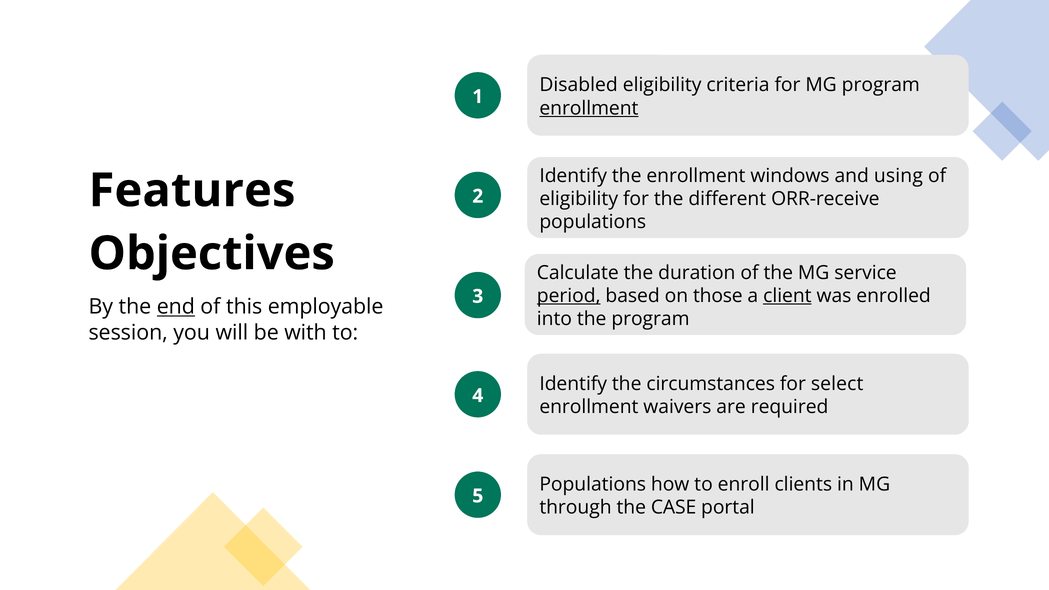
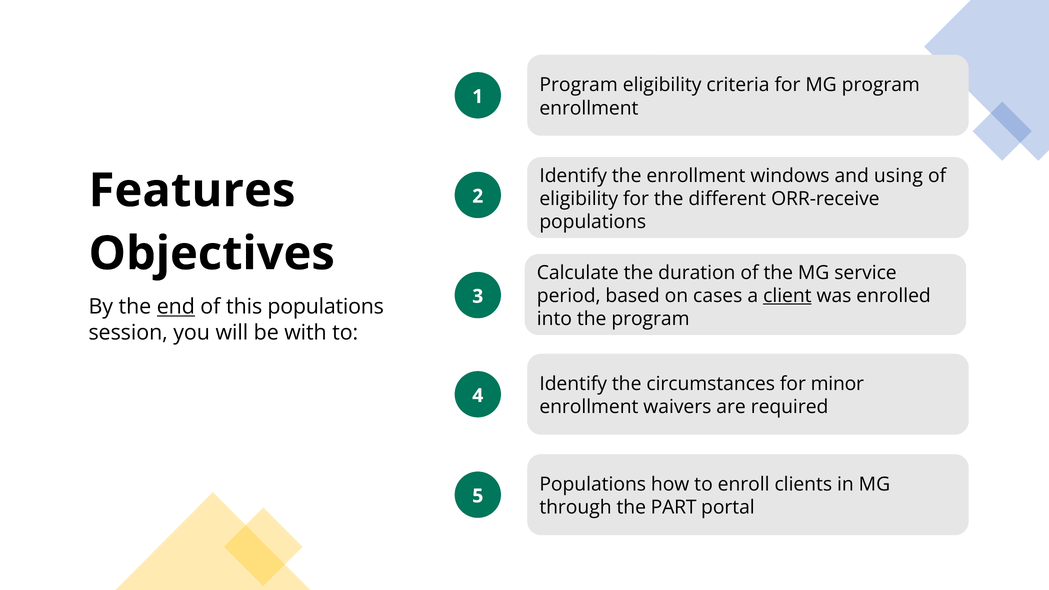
Disabled at (579, 85): Disabled -> Program
enrollment at (589, 108) underline: present -> none
period underline: present -> none
those: those -> cases
this employable: employable -> populations
select: select -> minor
CASE: CASE -> PART
